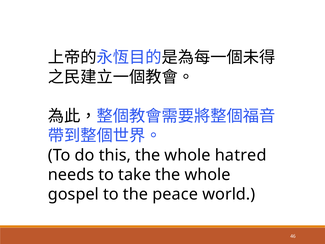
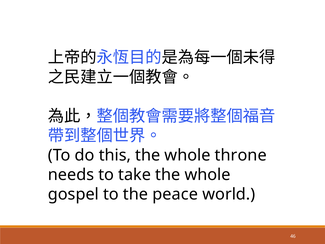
hatred: hatred -> throne
